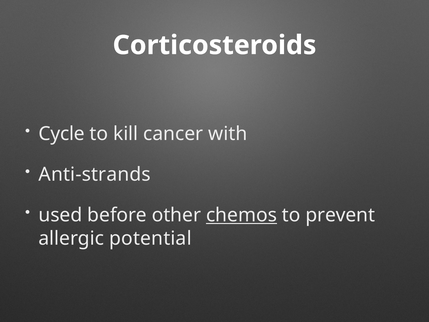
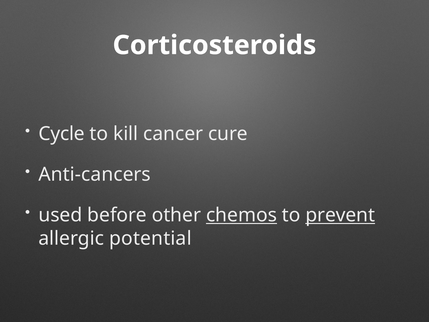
with: with -> cure
Anti-strands: Anti-strands -> Anti-cancers
prevent underline: none -> present
